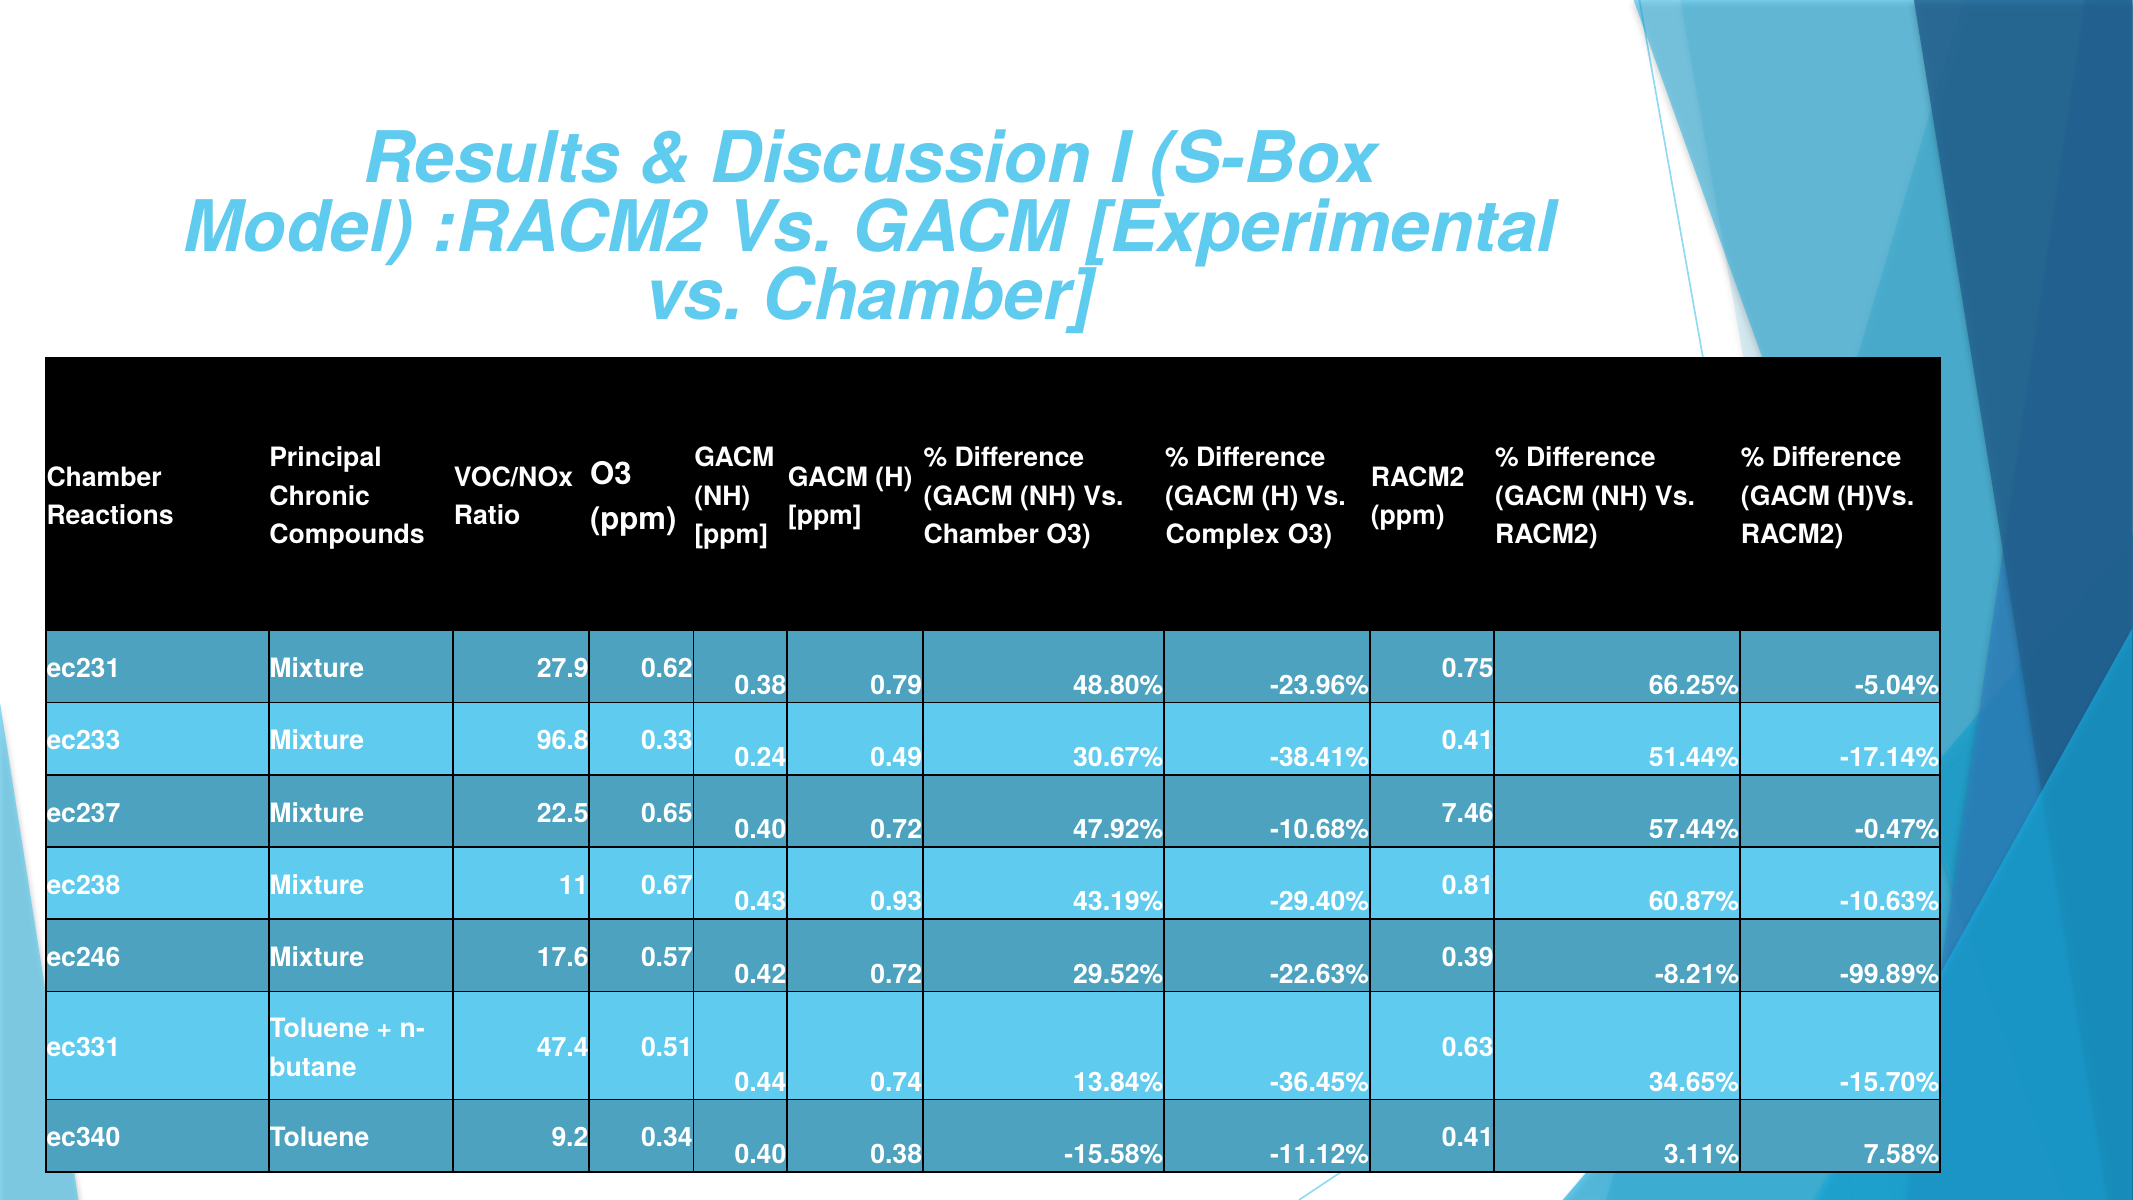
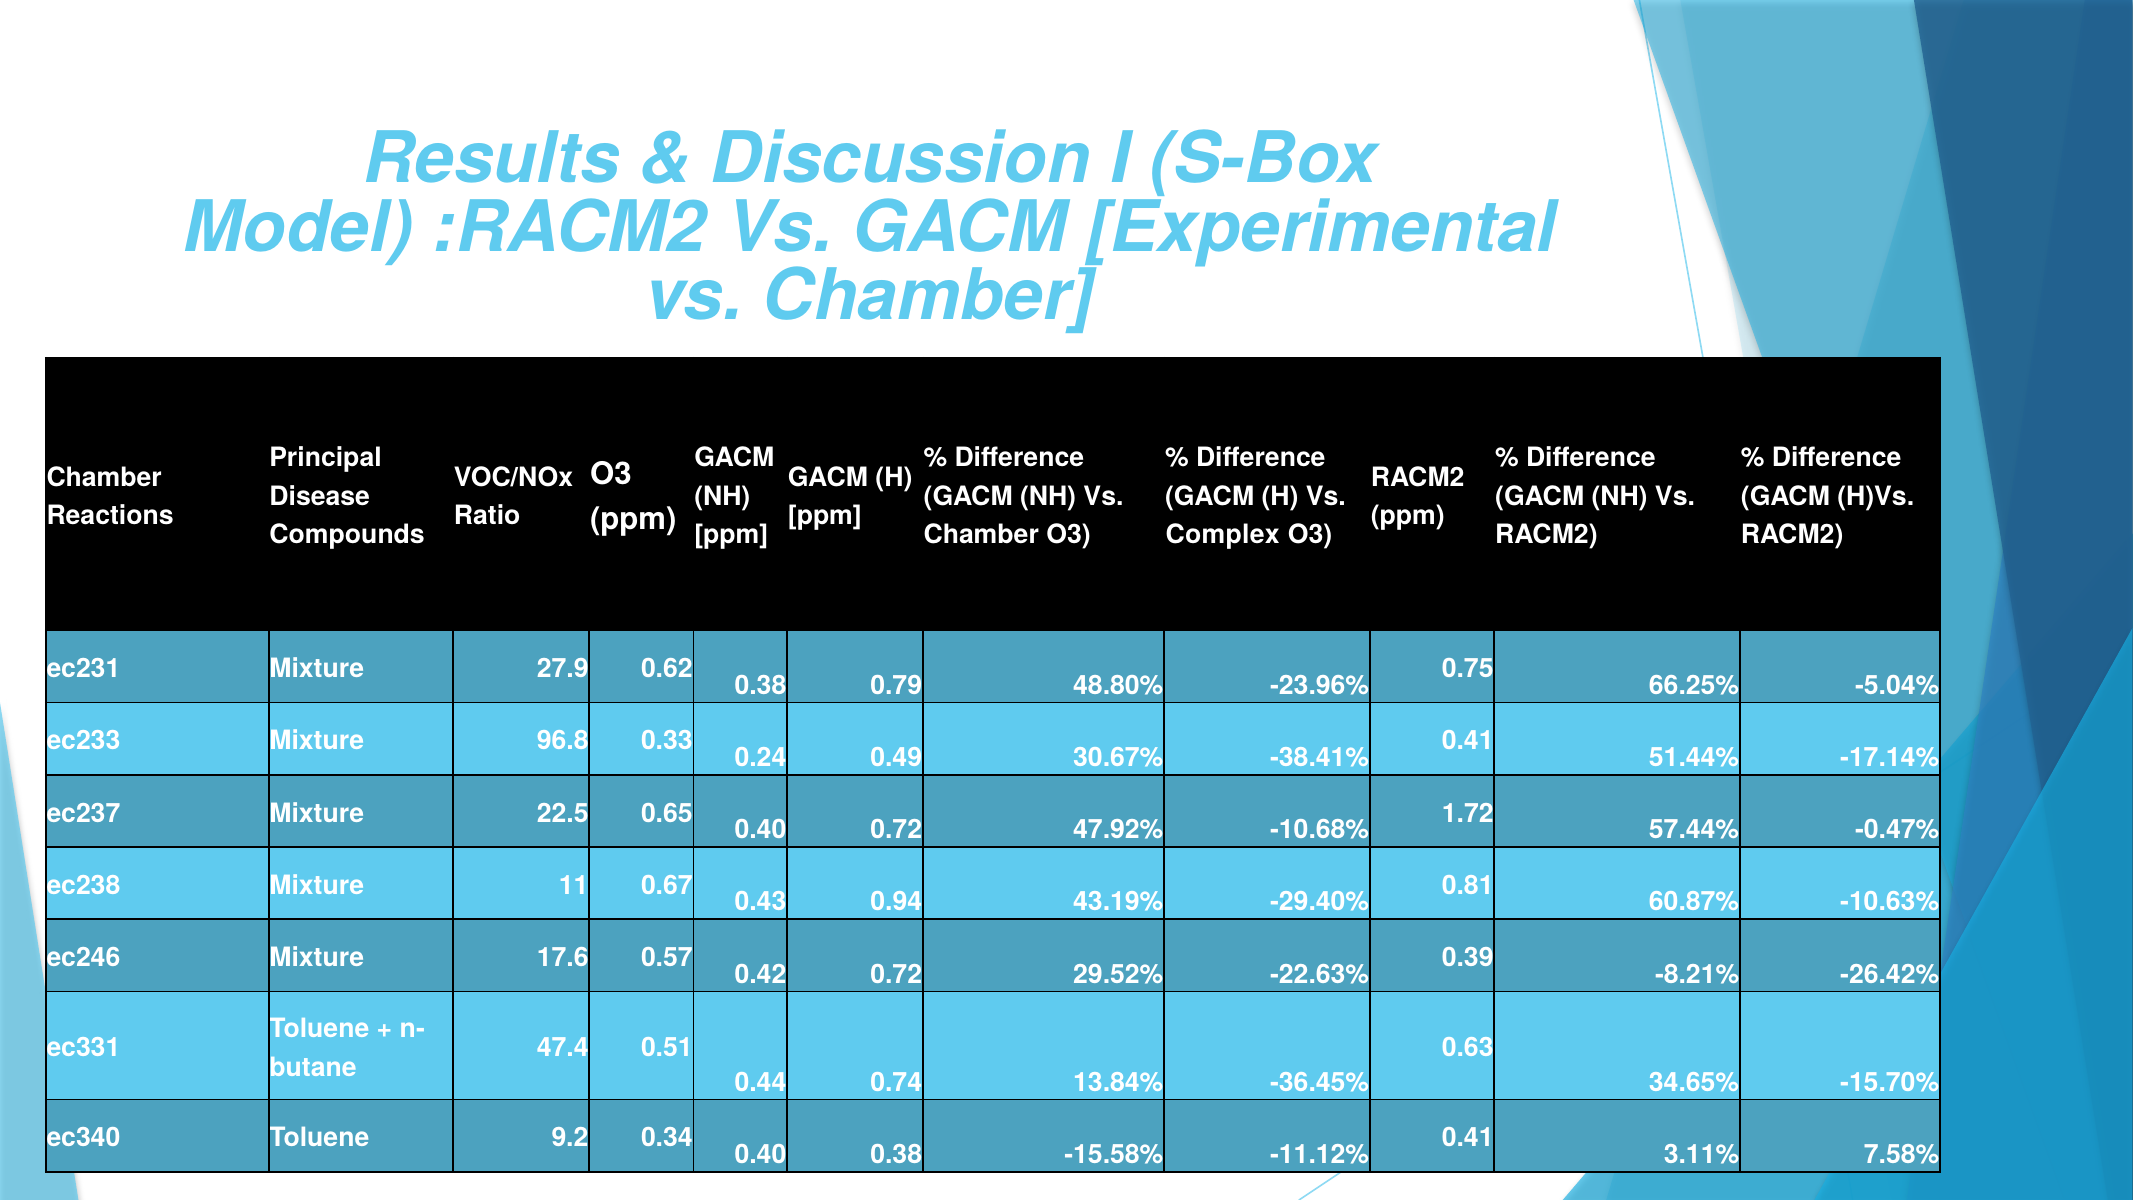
Chronic: Chronic -> Disease
7.46: 7.46 -> 1.72
0.93: 0.93 -> 0.94
-99.89%: -99.89% -> -26.42%
